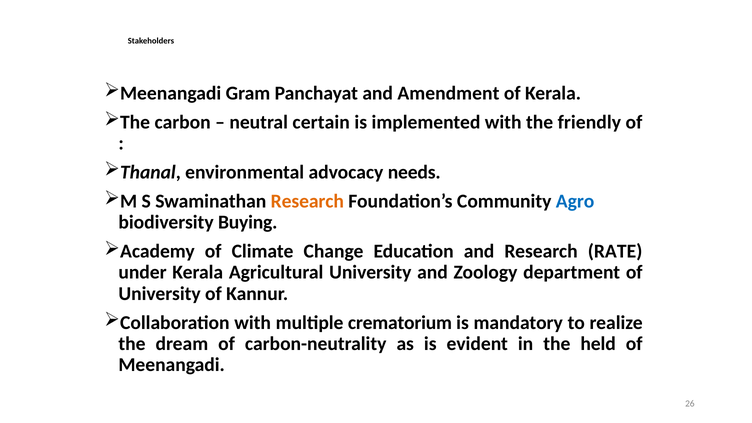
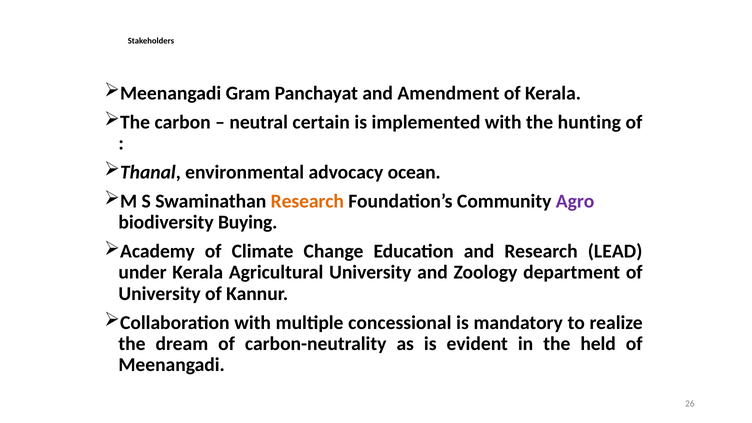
friendly: friendly -> hunting
needs: needs -> ocean
Agro colour: blue -> purple
RATE: RATE -> LEAD
crematorium: crematorium -> concessional
